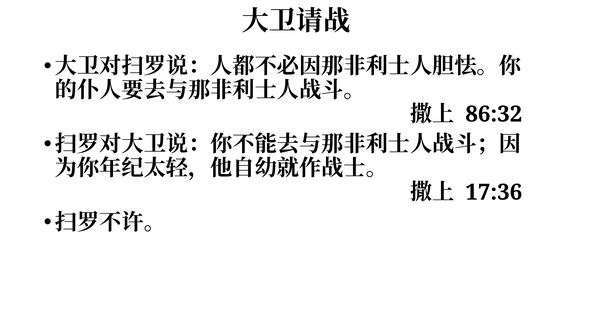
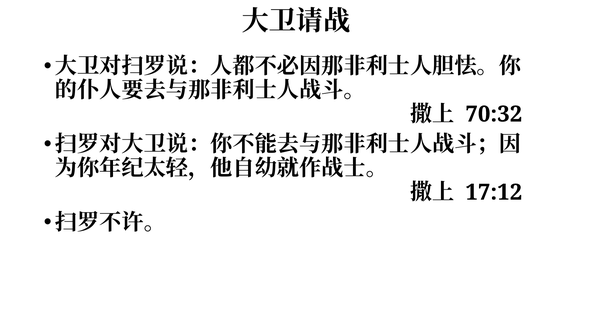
86:32: 86:32 -> 70:32
17:36: 17:36 -> 17:12
